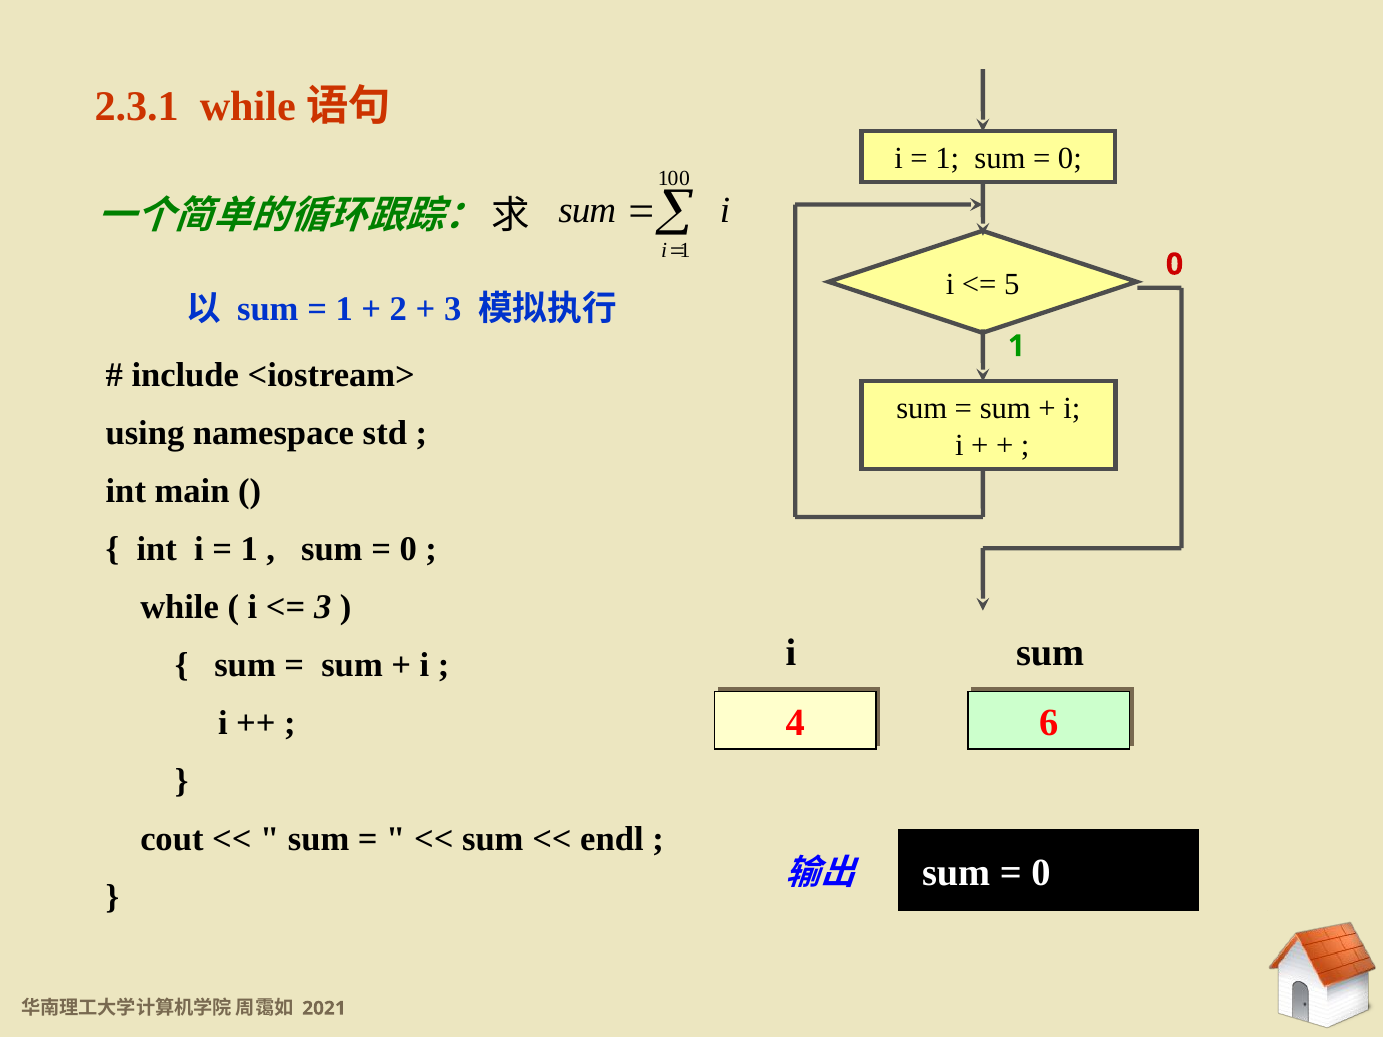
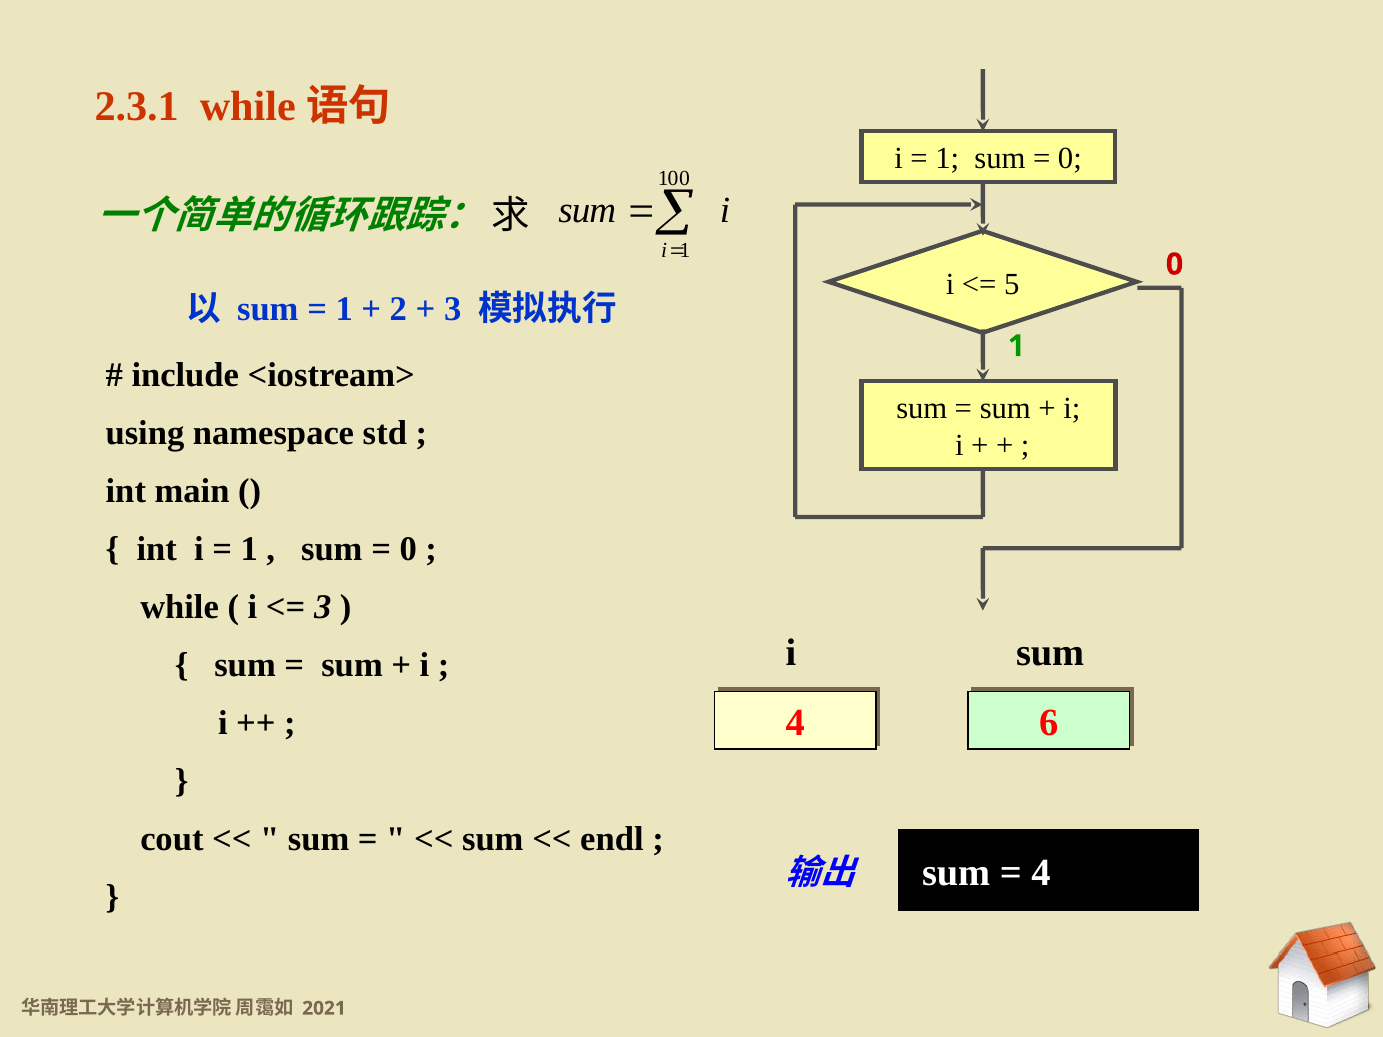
0 at (1041, 873): 0 -> 4
